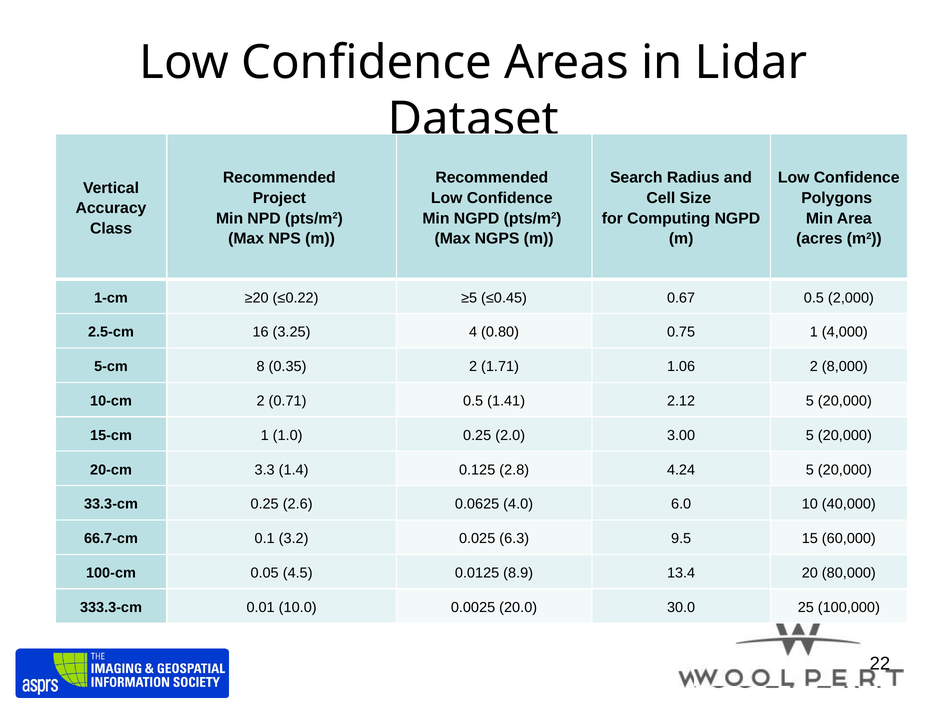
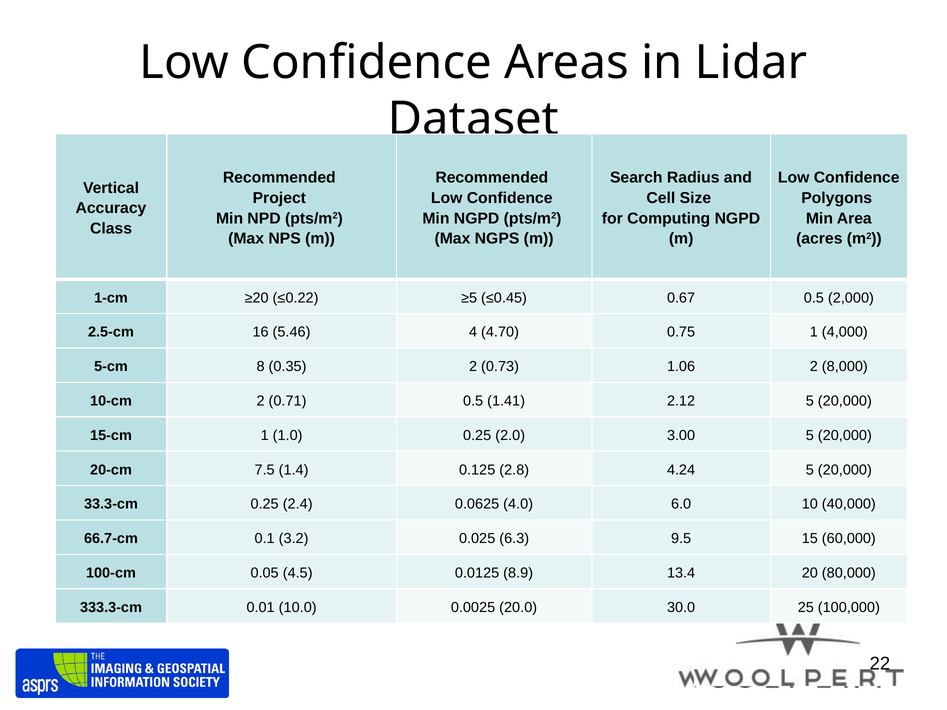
3.25: 3.25 -> 5.46
0.80: 0.80 -> 4.70
1.71: 1.71 -> 0.73
3.3: 3.3 -> 7.5
2.6: 2.6 -> 2.4
